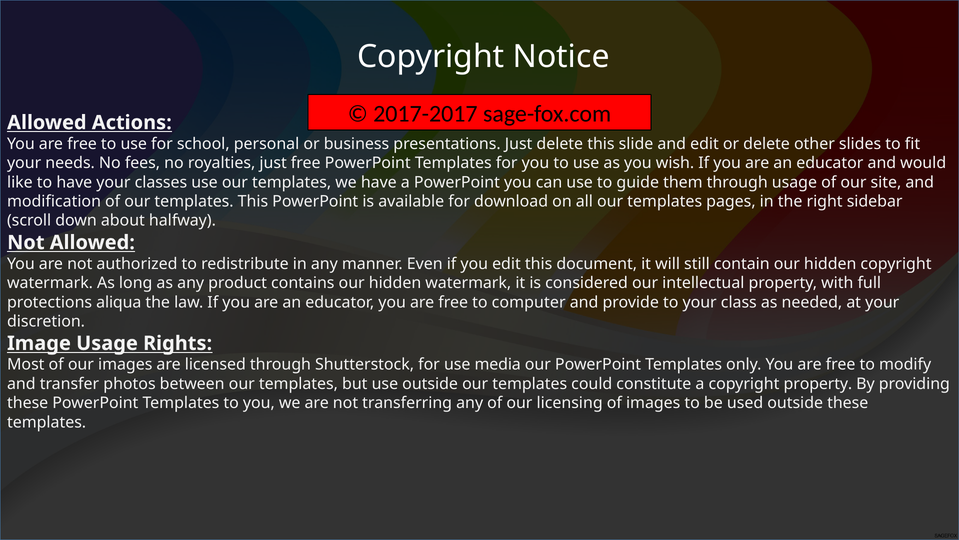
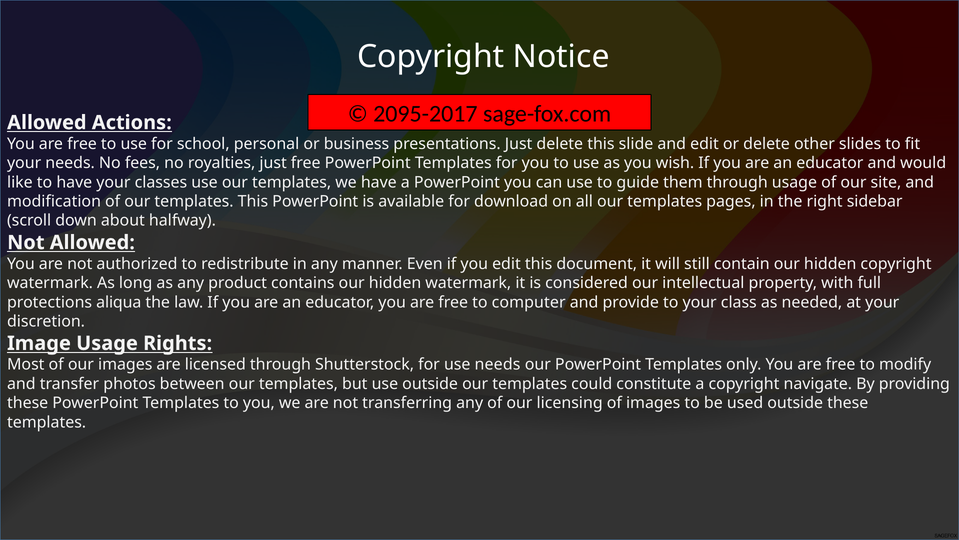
2017-2017: 2017-2017 -> 2095-2017
use media: media -> needs
copyright property: property -> navigate
